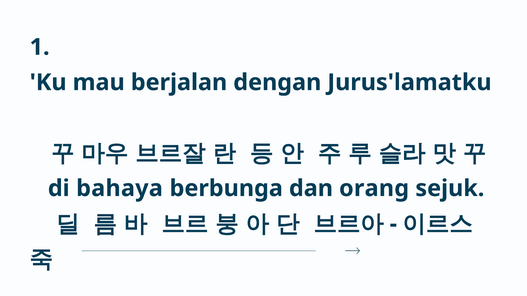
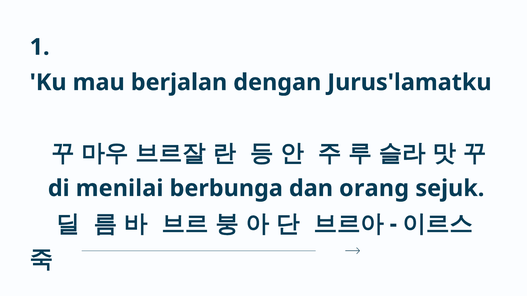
bahaya: bahaya -> menilai
